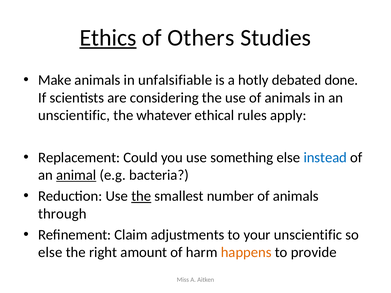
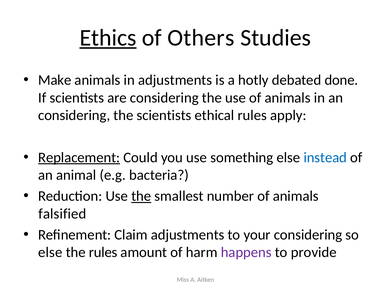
in unfalsifiable: unfalsifiable -> adjustments
unscientific at (74, 115): unscientific -> considering
the whatever: whatever -> scientists
Replacement underline: none -> present
animal underline: present -> none
through: through -> falsified
your unscientific: unscientific -> considering
the right: right -> rules
happens colour: orange -> purple
